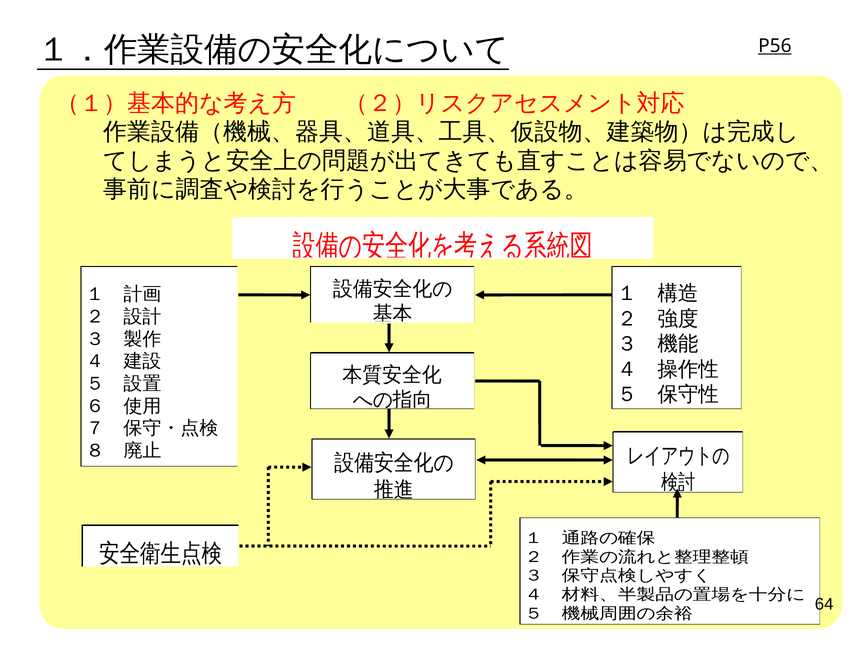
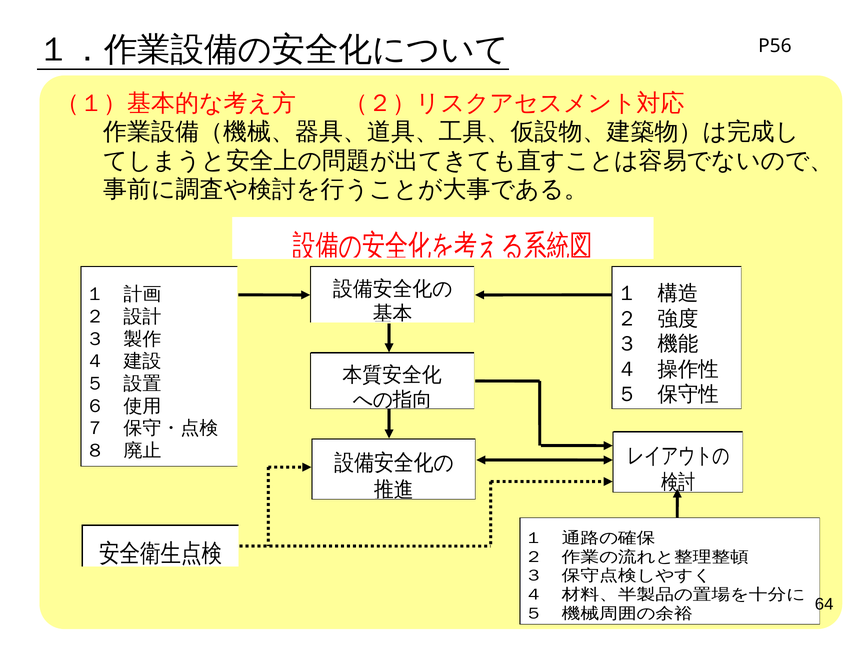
P56 underline: present -> none
